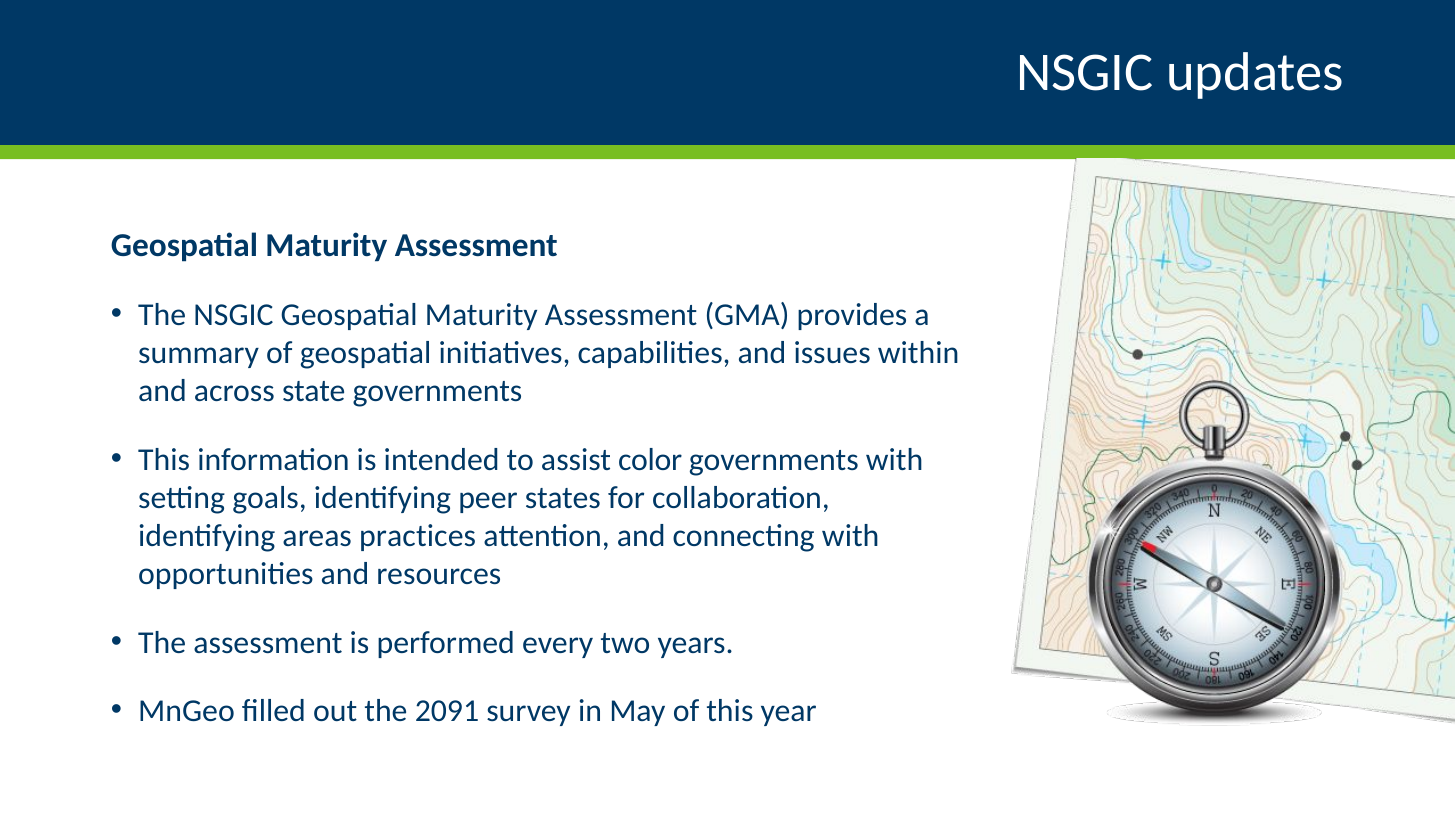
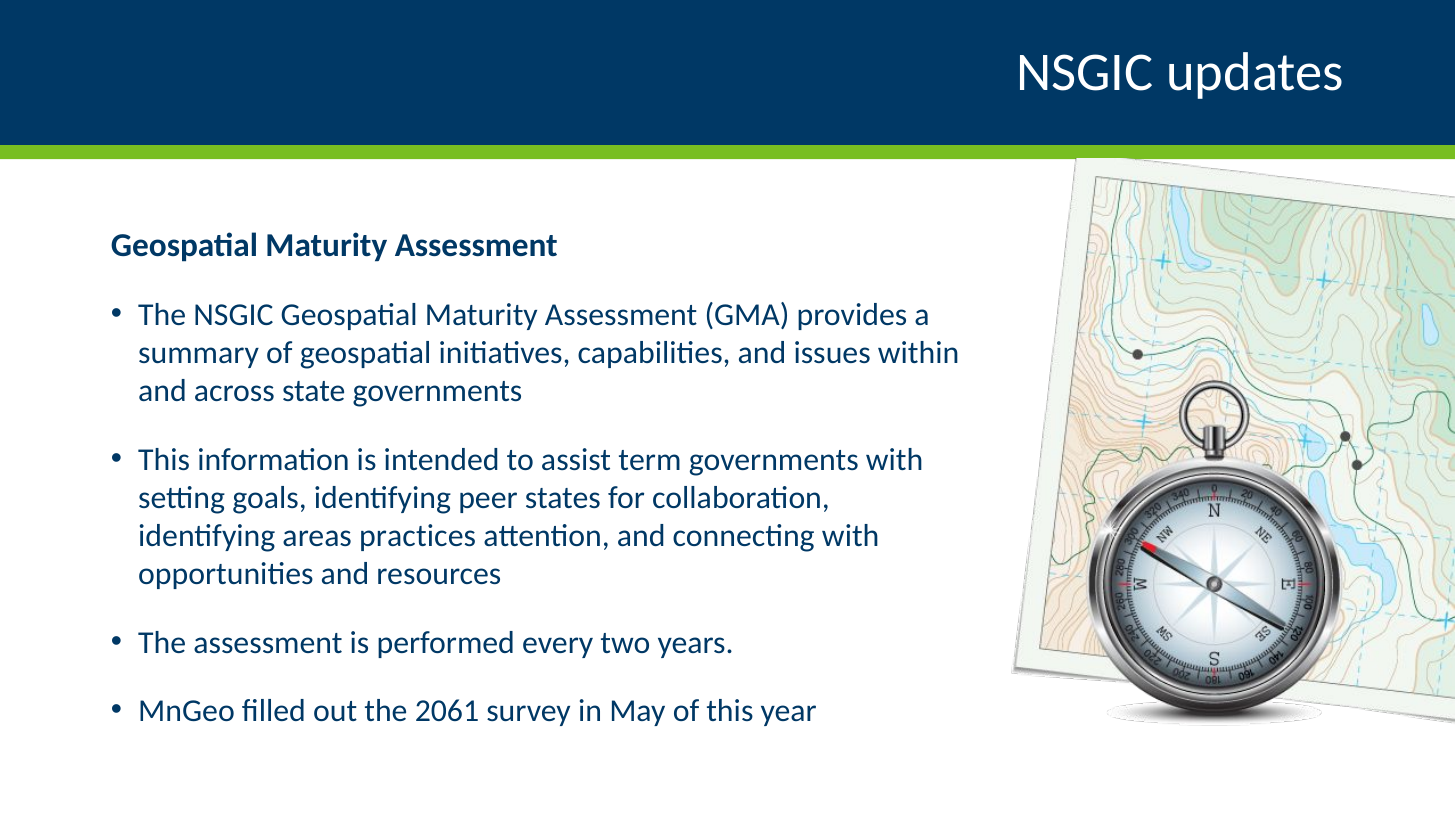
color: color -> term
2091: 2091 -> 2061
